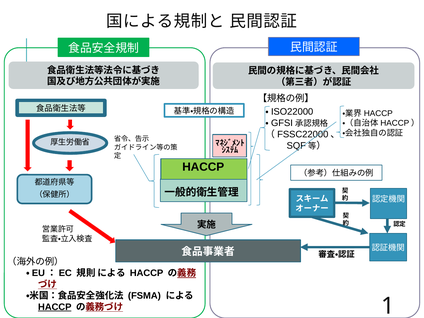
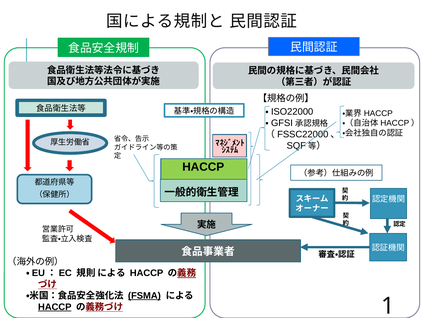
FSMA underline: none -> present
